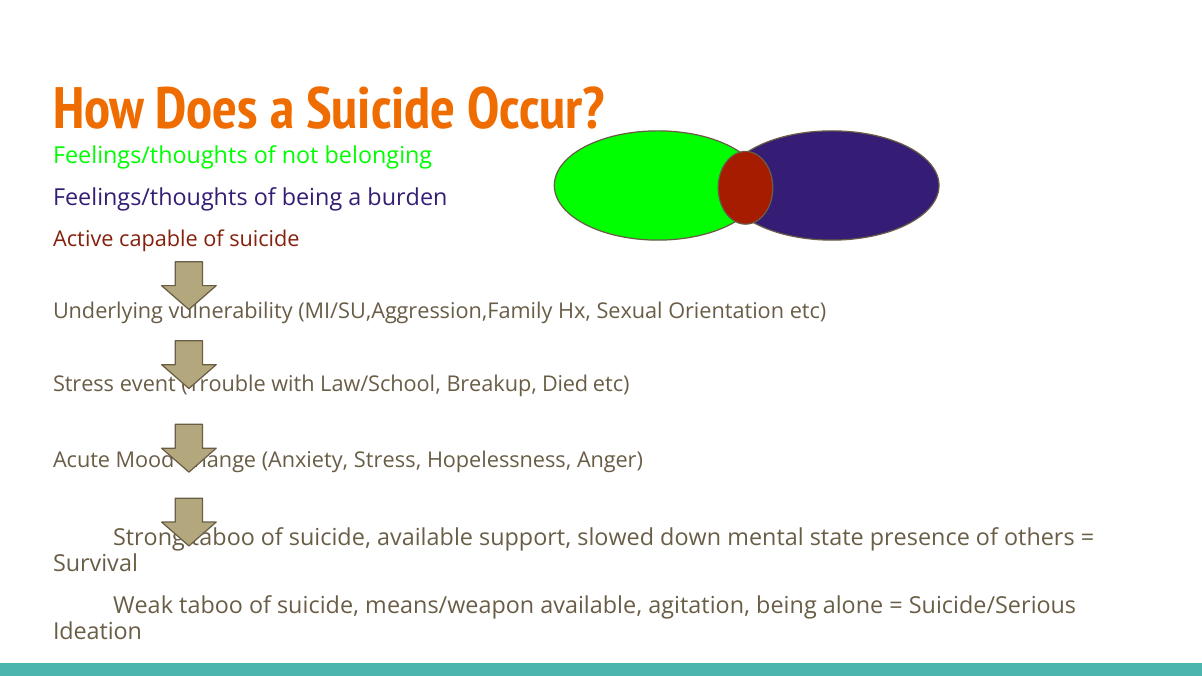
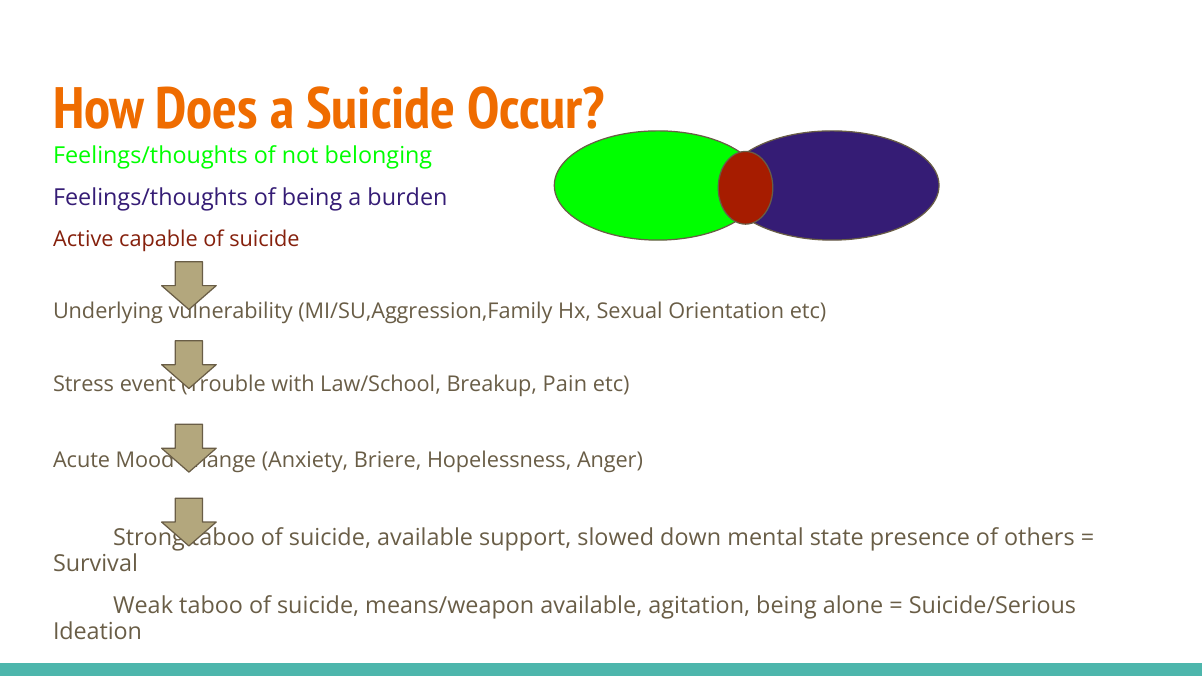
Died: Died -> Pain
Anxiety Stress: Stress -> Briere
